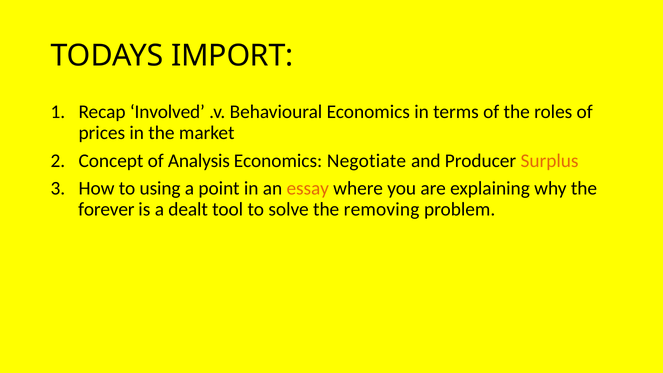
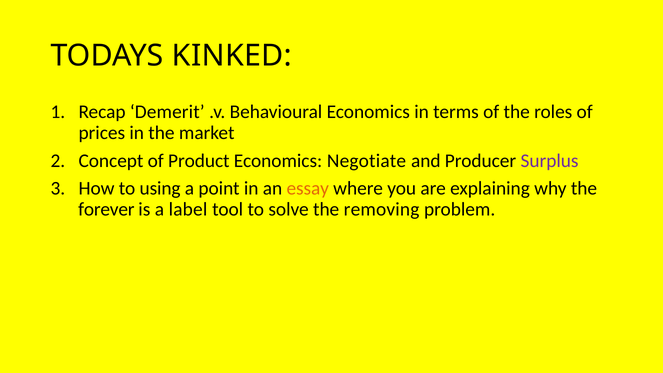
IMPORT: IMPORT -> KINKED
Involved: Involved -> Demerit
Analysis: Analysis -> Product
Surplus colour: orange -> purple
dealt: dealt -> label
